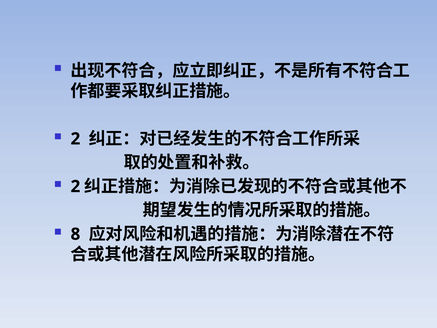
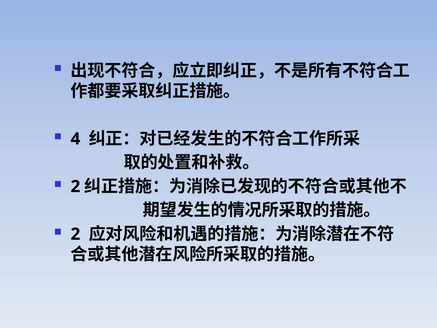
2 at (75, 139): 2 -> 4
8 at (75, 234): 8 -> 2
